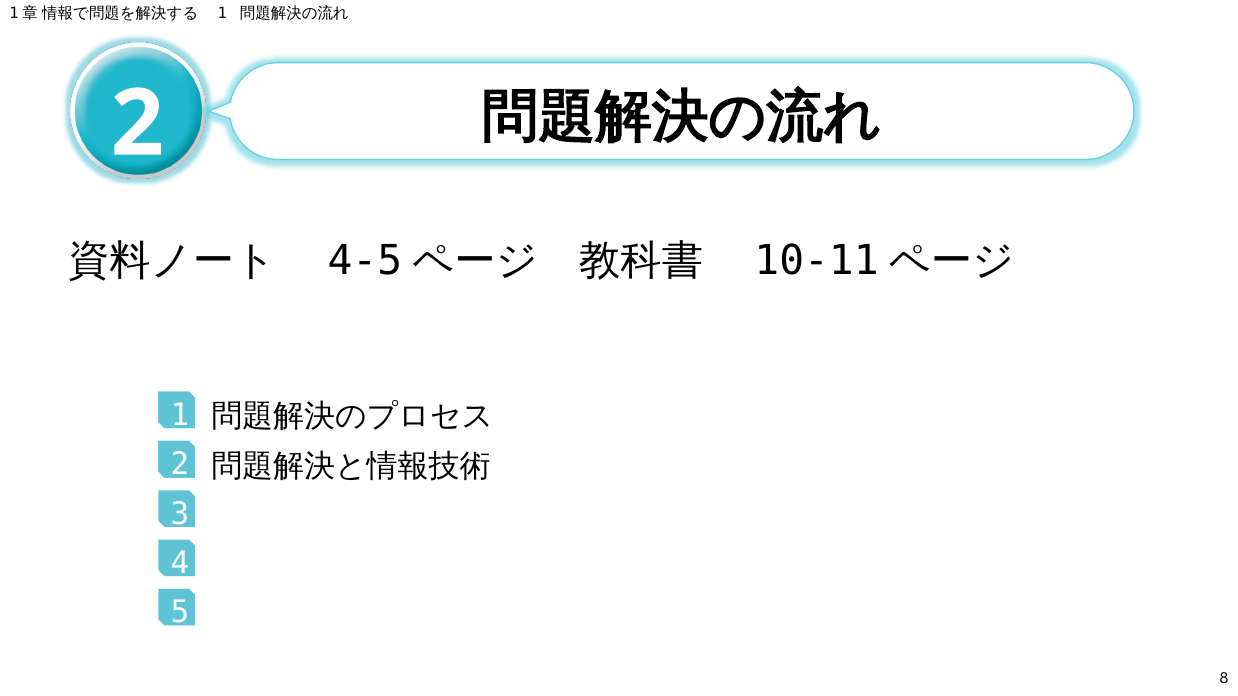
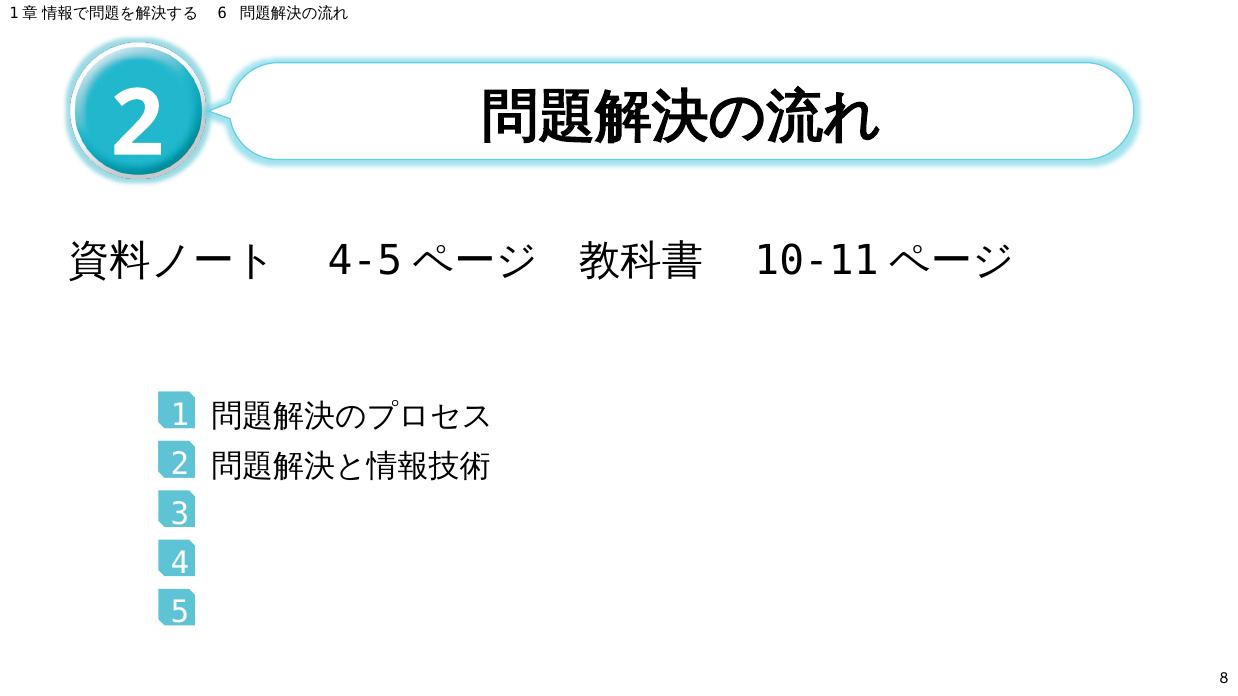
1 at (222, 13): 1 -> 6
